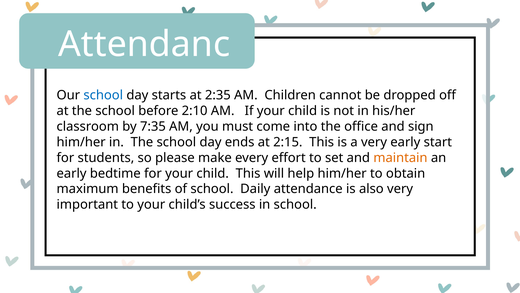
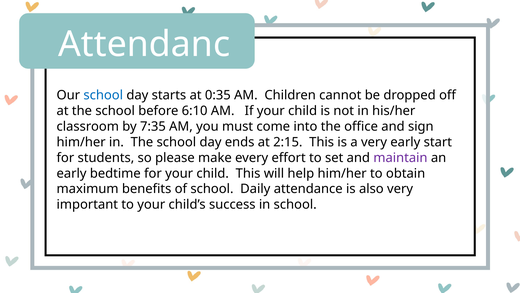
2:35: 2:35 -> 0:35
2:10: 2:10 -> 6:10
maintain colour: orange -> purple
